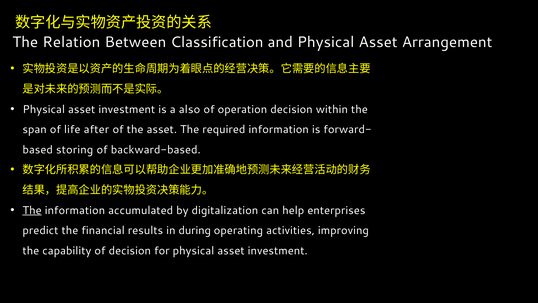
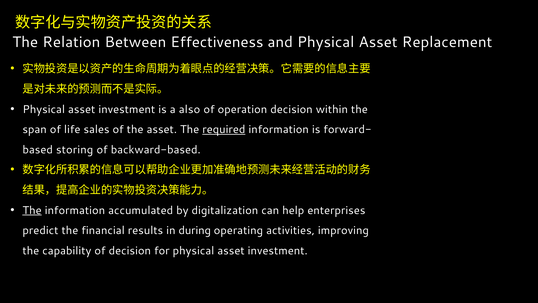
Classification: Classification -> Effectiveness
Arrangement: Arrangement -> Replacement
after: after -> sales
required underline: none -> present
